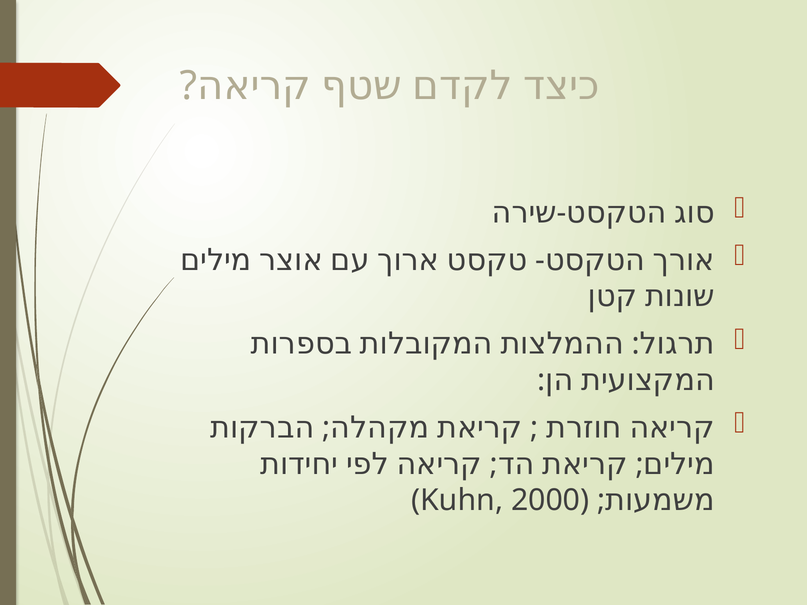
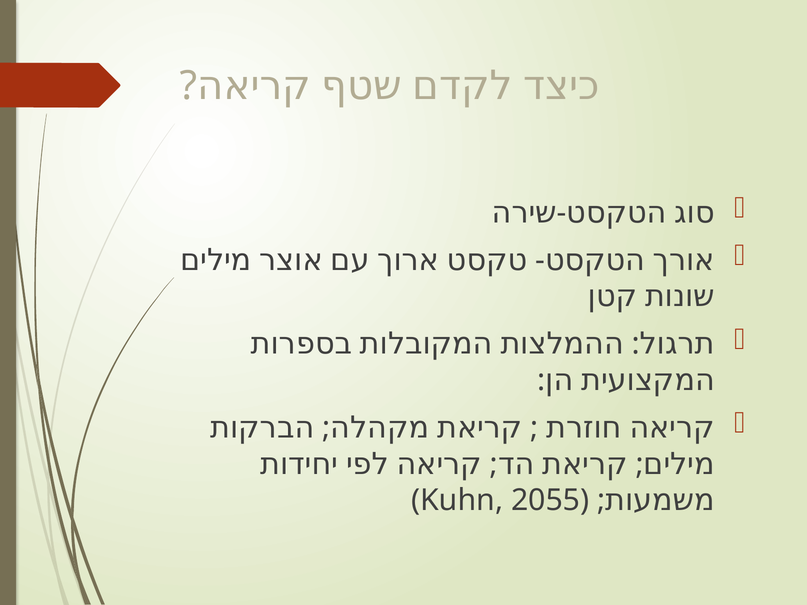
2000: 2000 -> 2055
